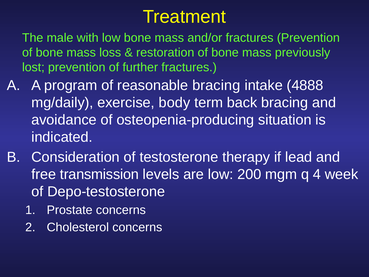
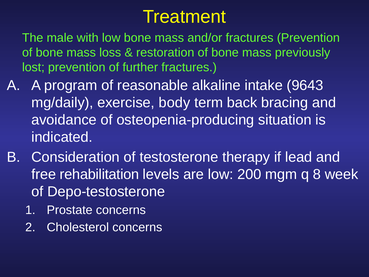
reasonable bracing: bracing -> alkaline
4888: 4888 -> 9643
transmission: transmission -> rehabilitation
4: 4 -> 8
